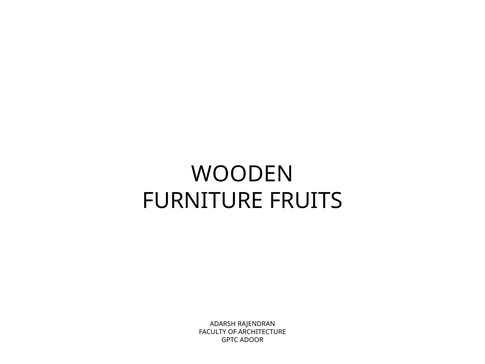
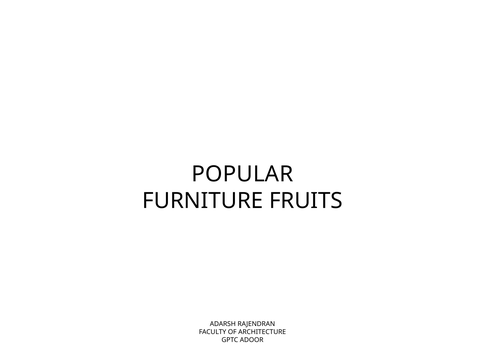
WOODEN: WOODEN -> POPULAR
